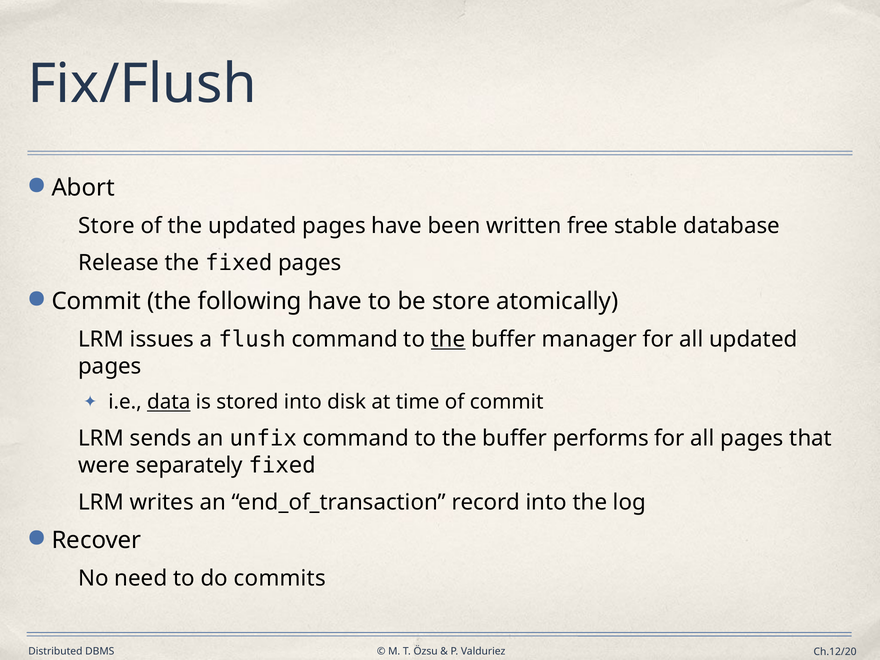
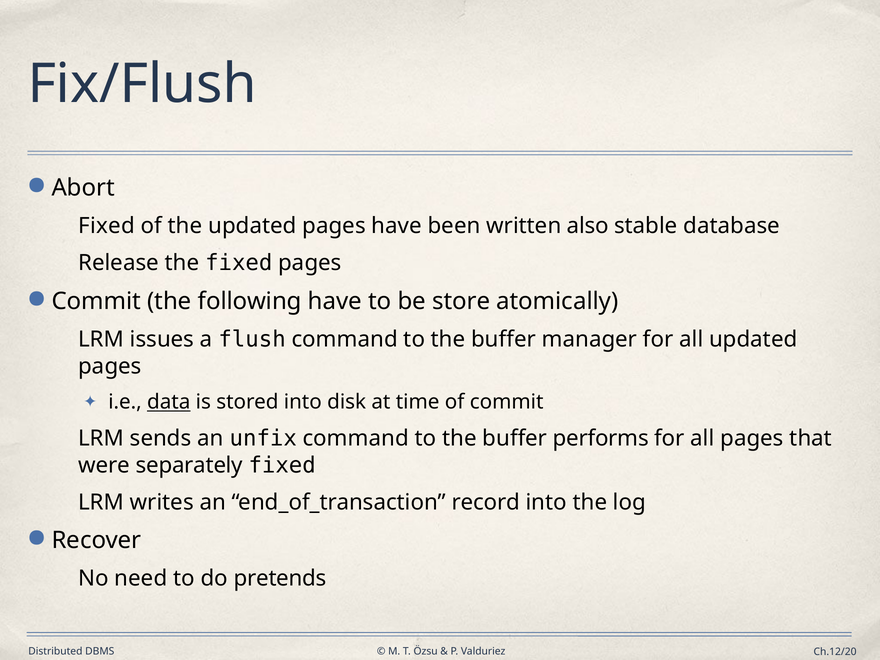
Store at (107, 226): Store -> Fixed
free: free -> also
the at (448, 339) underline: present -> none
commits: commits -> pretends
